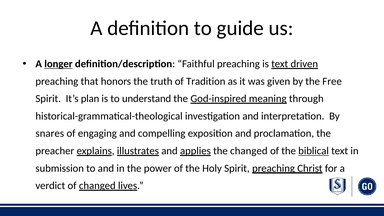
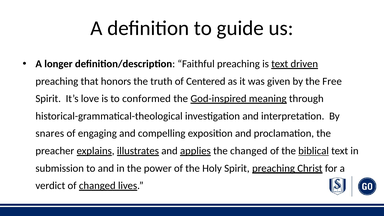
longer underline: present -> none
Tradition: Tradition -> Centered
plan: plan -> love
understand: understand -> conformed
